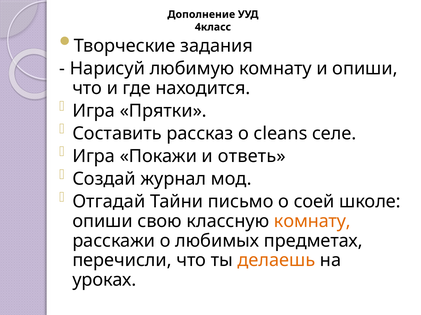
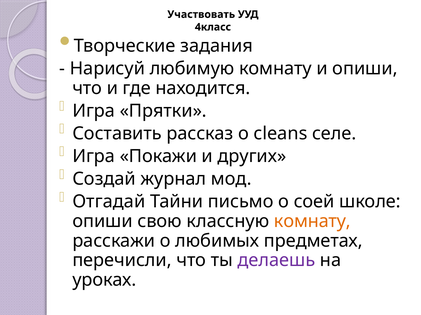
Дополнение: Дополнение -> Участвовать
ответь: ответь -> других
делаешь colour: orange -> purple
